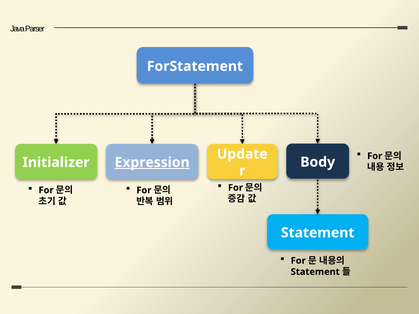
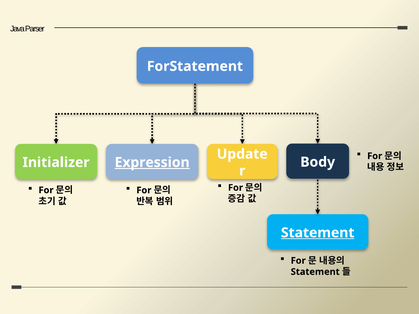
Statement at (318, 233) underline: none -> present
